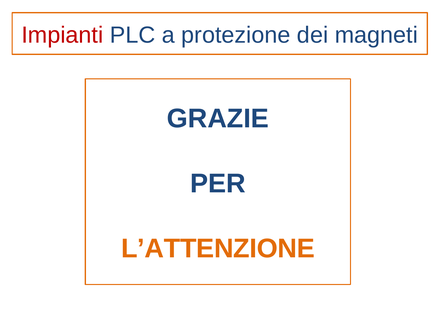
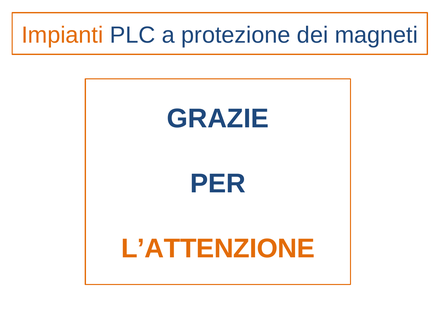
Impianti colour: red -> orange
